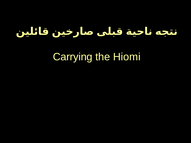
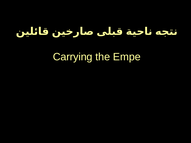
Hiomi: Hiomi -> Empe
